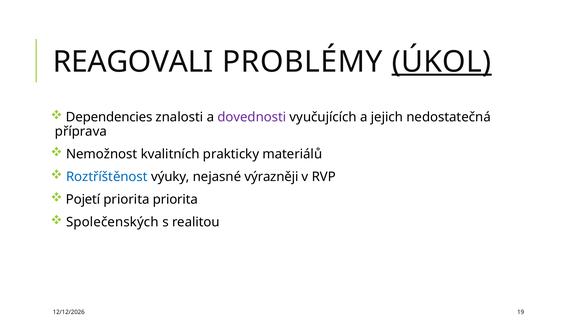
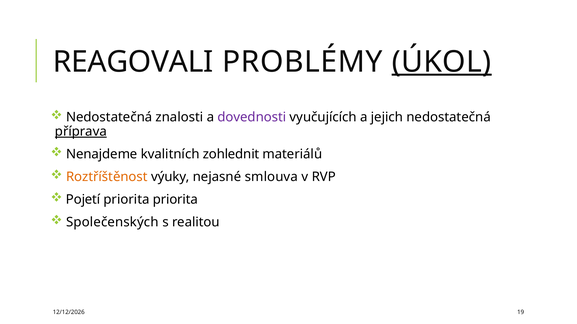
Dependencies at (109, 117): Dependencies -> Nedostatečná
příprava underline: none -> present
Nemožnost: Nemožnost -> Nenajdeme
prakticky: prakticky -> zohlednit
Roztříštěnost colour: blue -> orange
výrazněji: výrazněji -> smlouva
